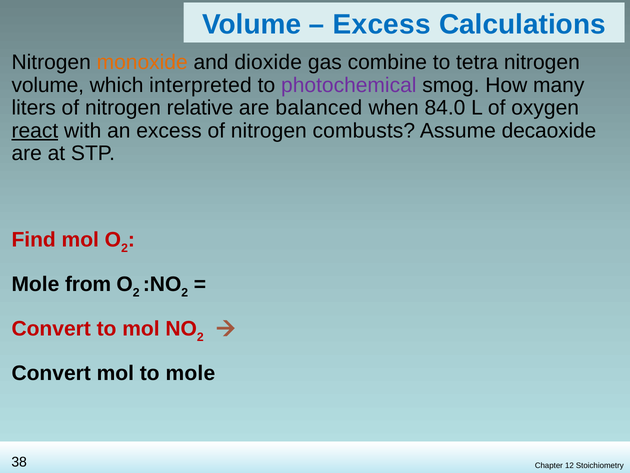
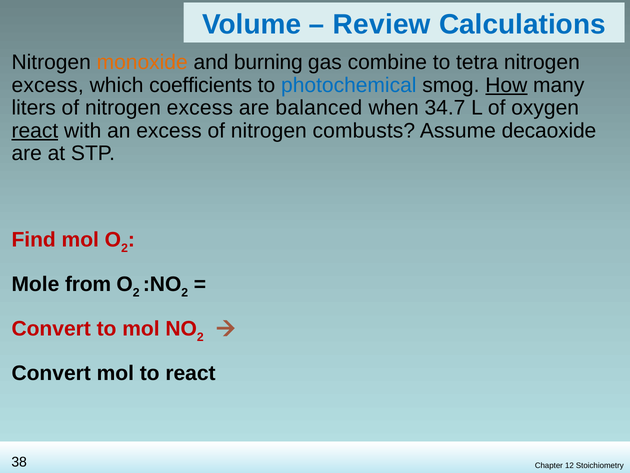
Excess at (382, 24): Excess -> Review
dioxide: dioxide -> burning
volume at (48, 85): volume -> excess
interpreted: interpreted -> coefficients
photochemical colour: purple -> blue
How underline: none -> present
of nitrogen relative: relative -> excess
84.0: 84.0 -> 34.7
to mole: mole -> react
